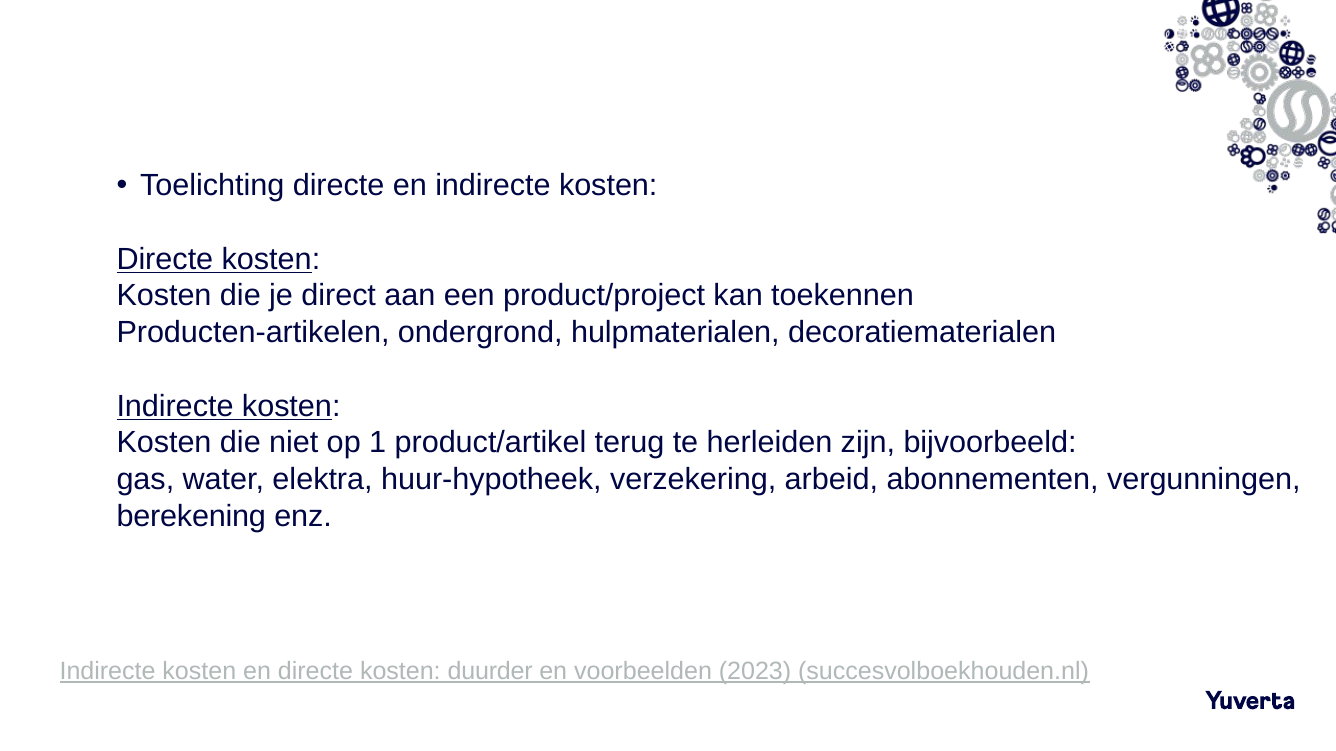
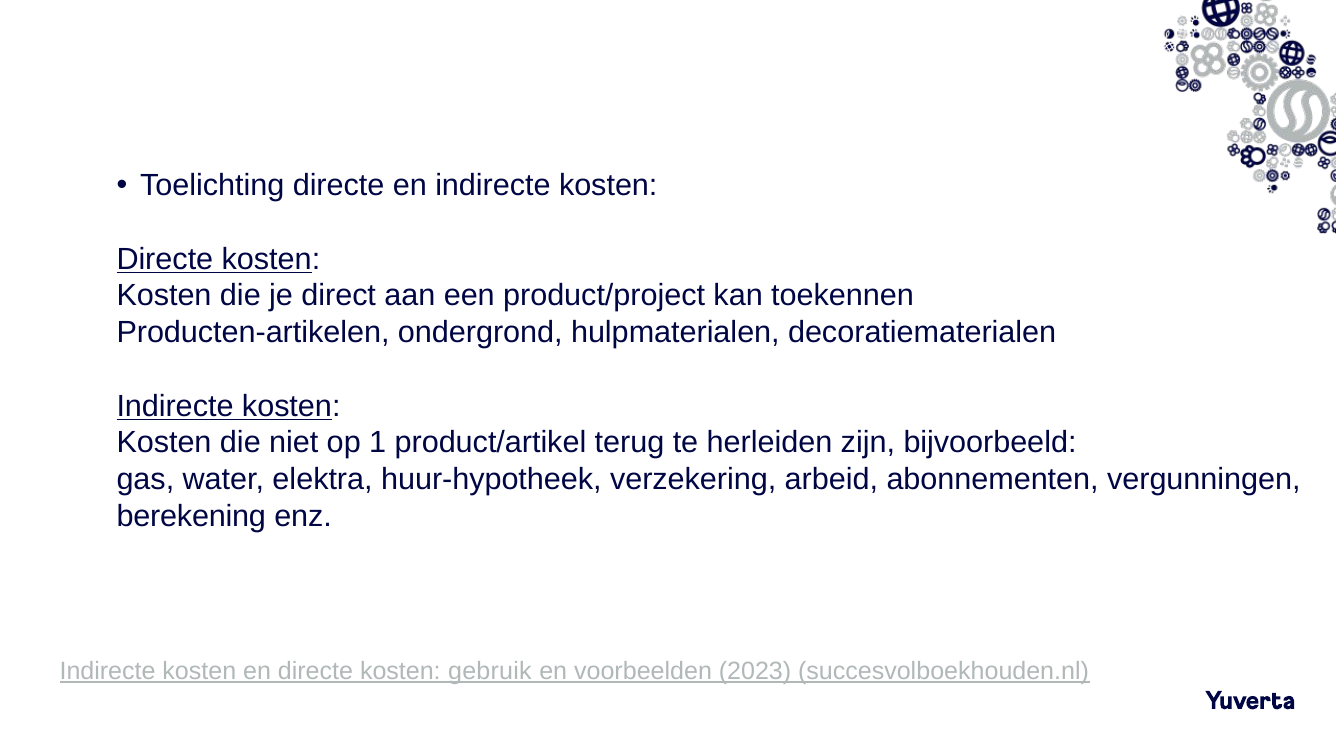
duurder: duurder -> gebruik
